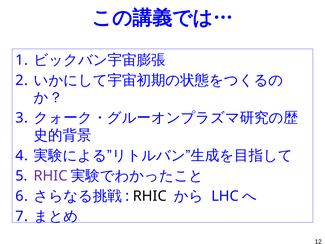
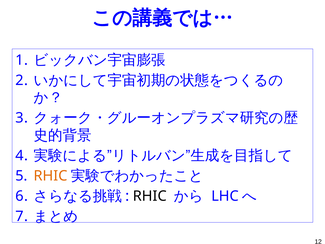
RHIC at (51, 176) colour: purple -> orange
